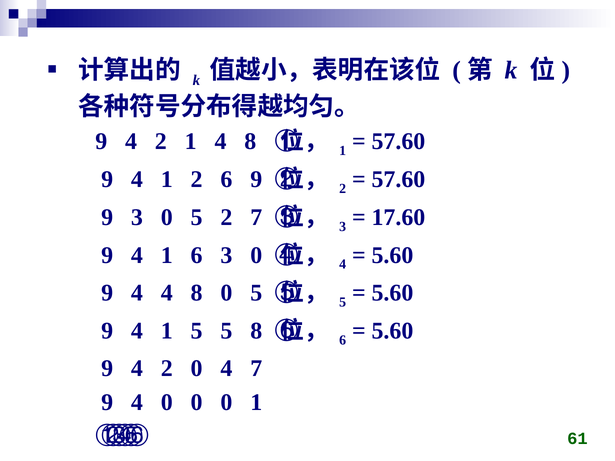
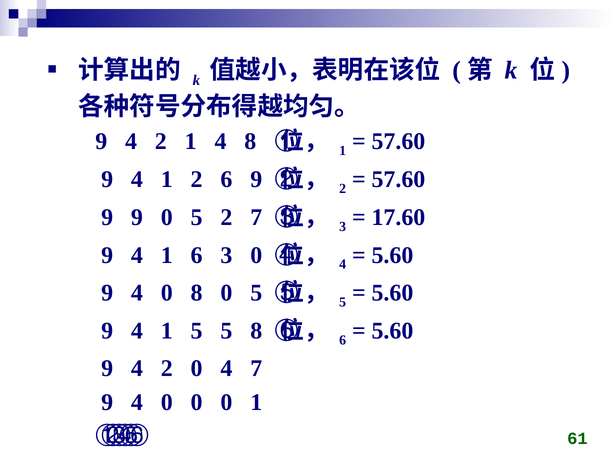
9 3: 3 -> 9
4 at (167, 293): 4 -> 0
